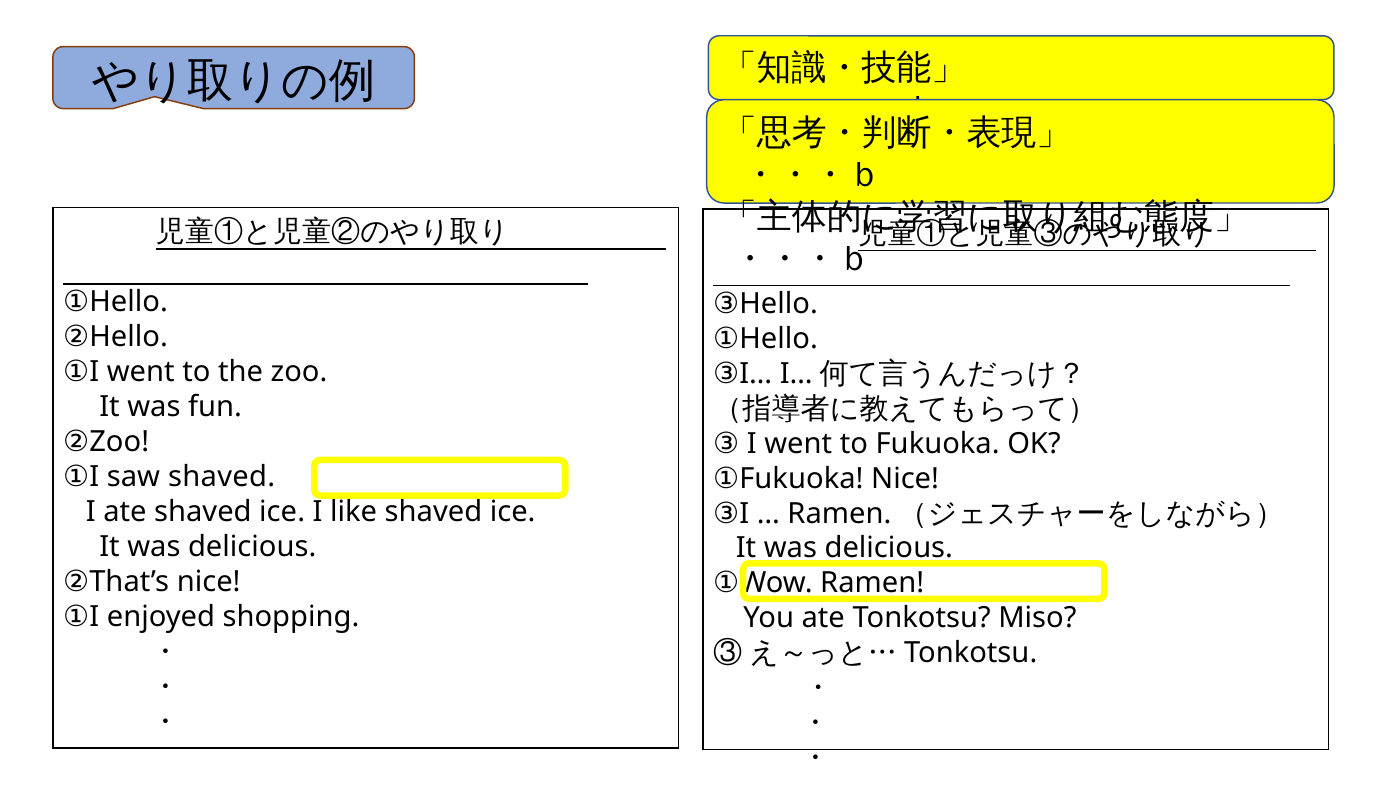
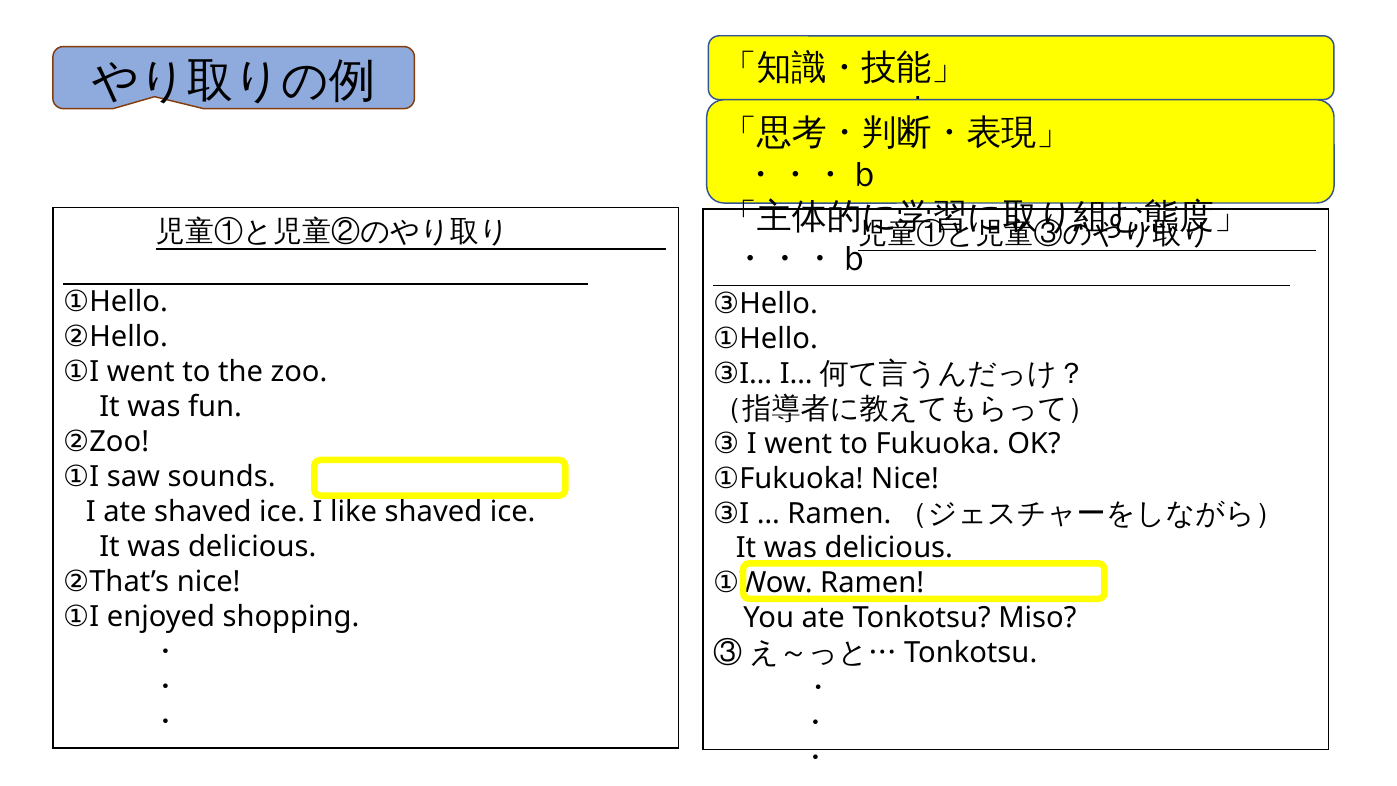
saw shaved: shaved -> sounds
